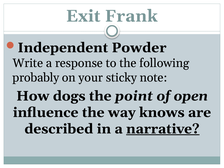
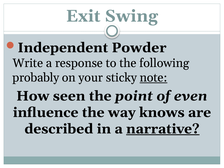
Frank: Frank -> Swing
note underline: none -> present
dogs: dogs -> seen
open: open -> even
